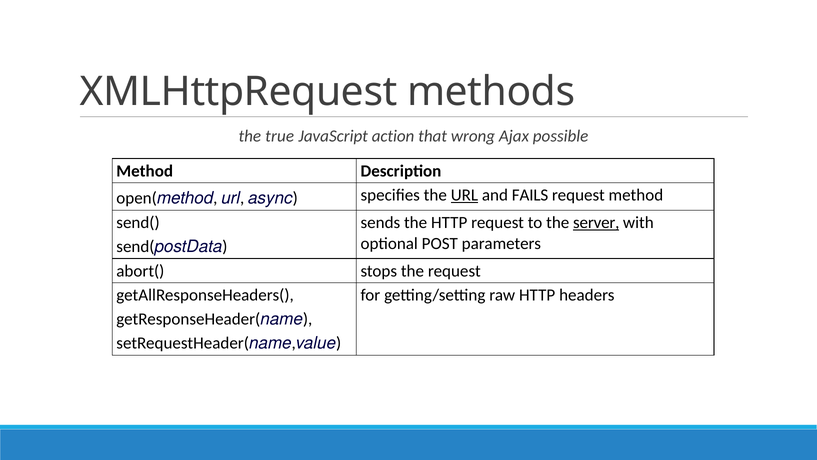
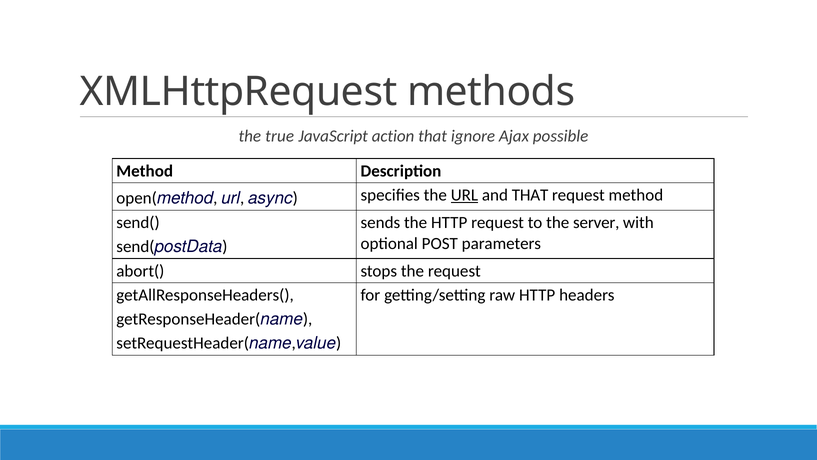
wrong: wrong -> ignore
and FAILS: FAILS -> THAT
server underline: present -> none
